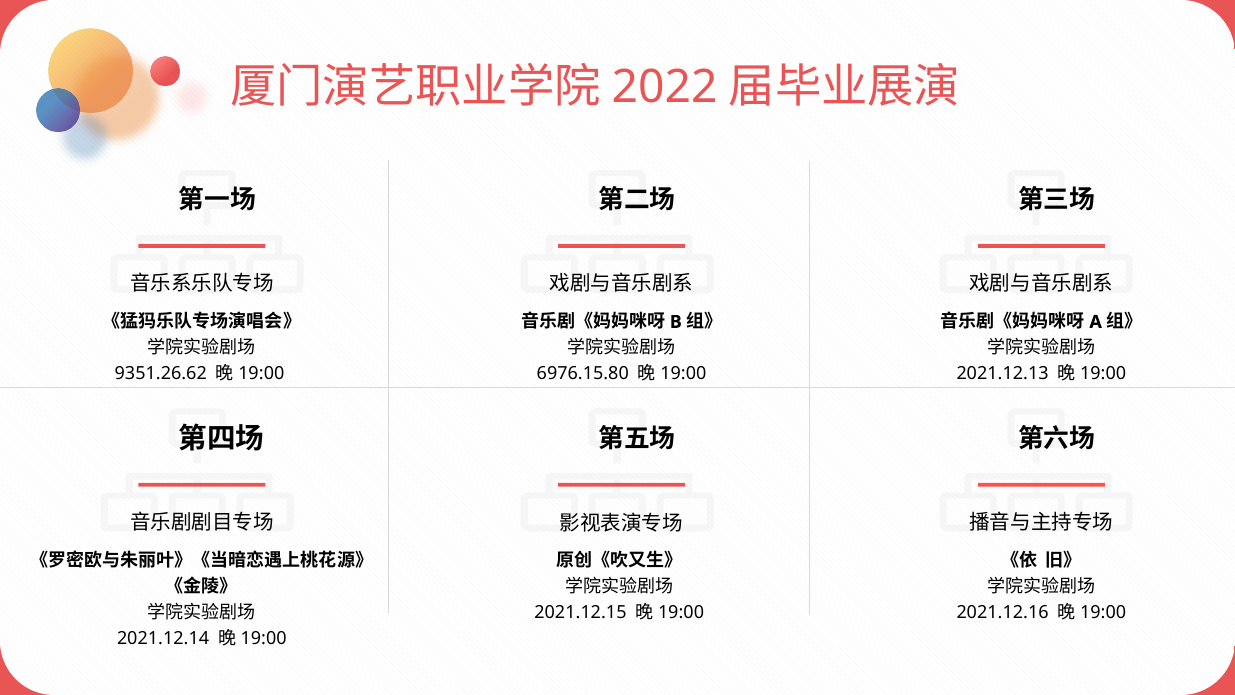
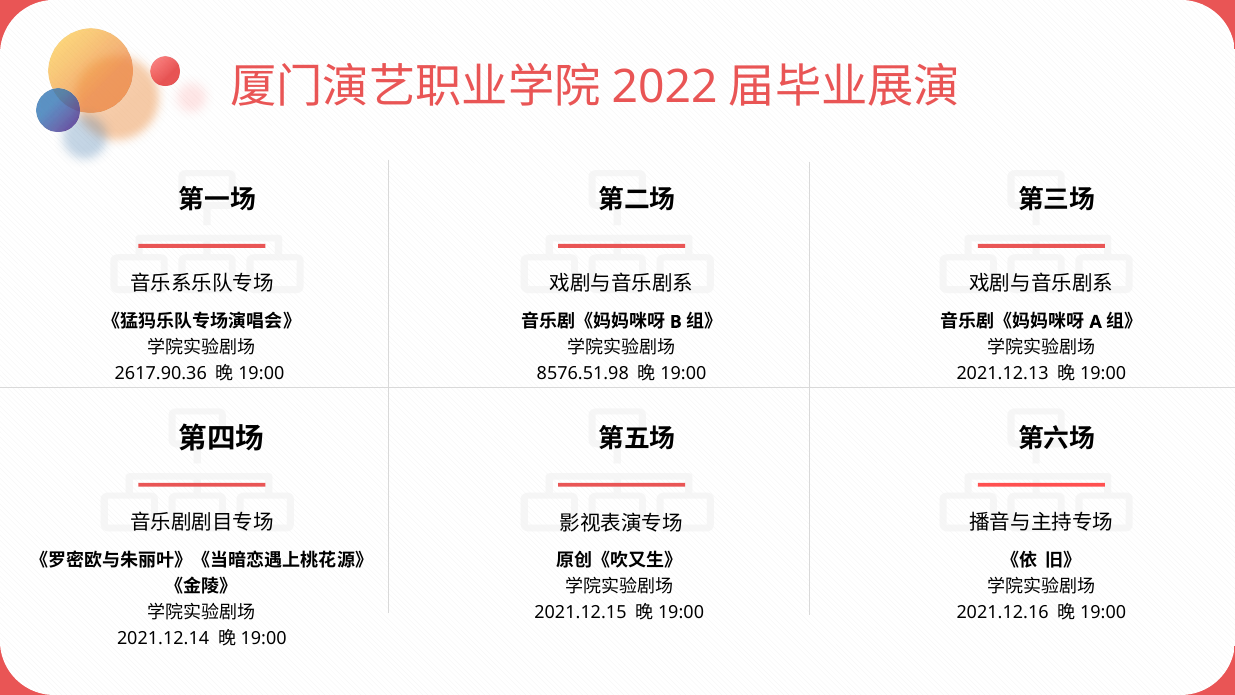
6976.15.80: 6976.15.80 -> 8576.51.98
9351.26.62: 9351.26.62 -> 2617.90.36
